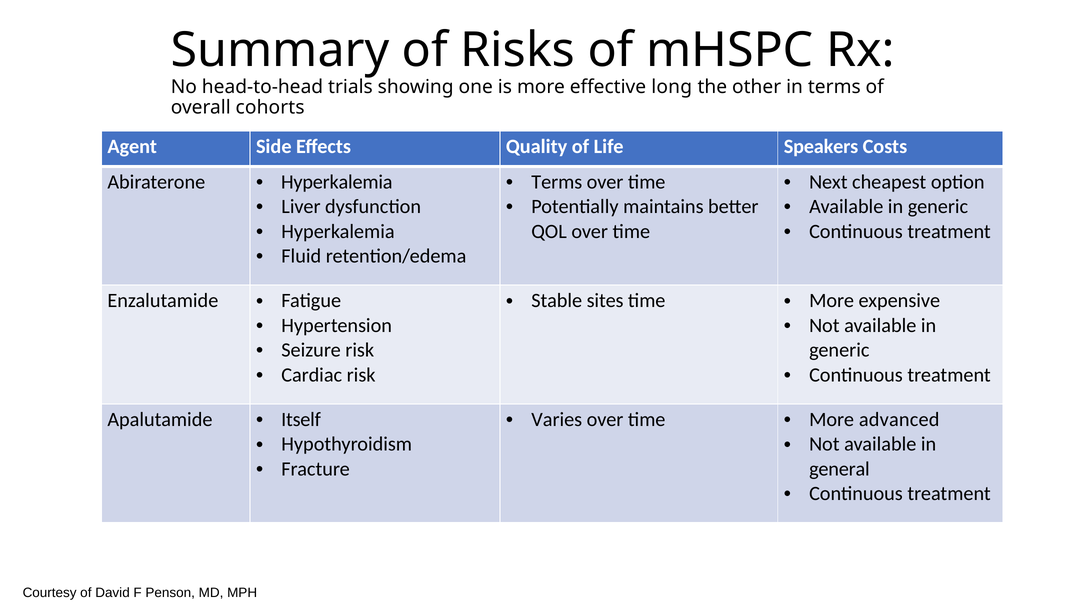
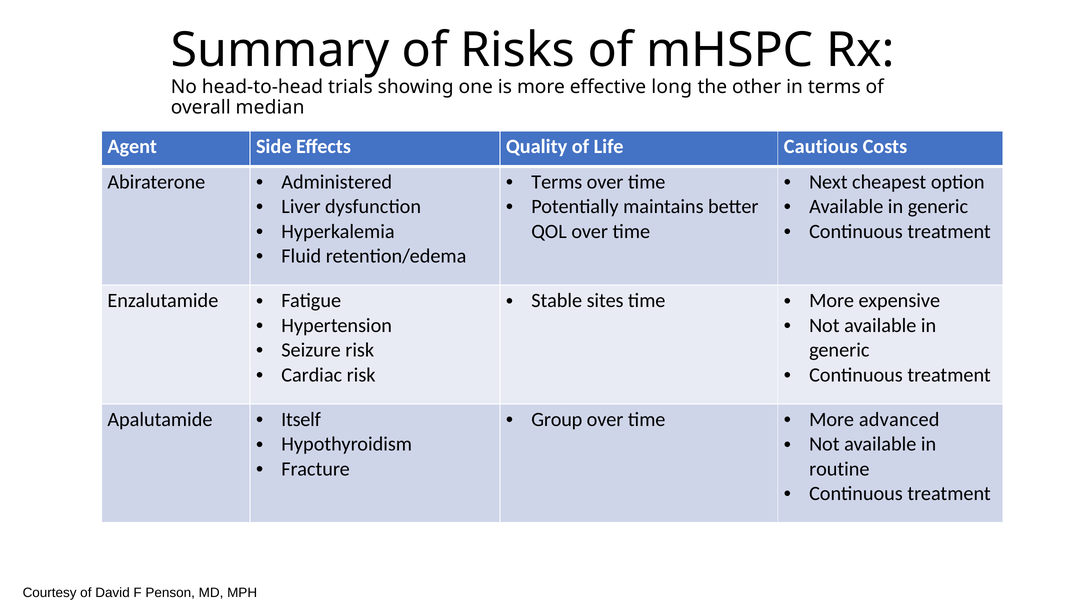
cohorts: cohorts -> median
Speakers: Speakers -> Cautious
Hyperkalemia at (337, 182): Hyperkalemia -> Administered
Varies: Varies -> Group
general: general -> routine
